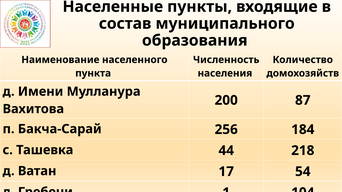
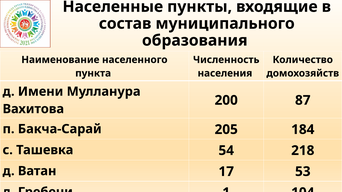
256: 256 -> 205
44: 44 -> 54
54: 54 -> 53
